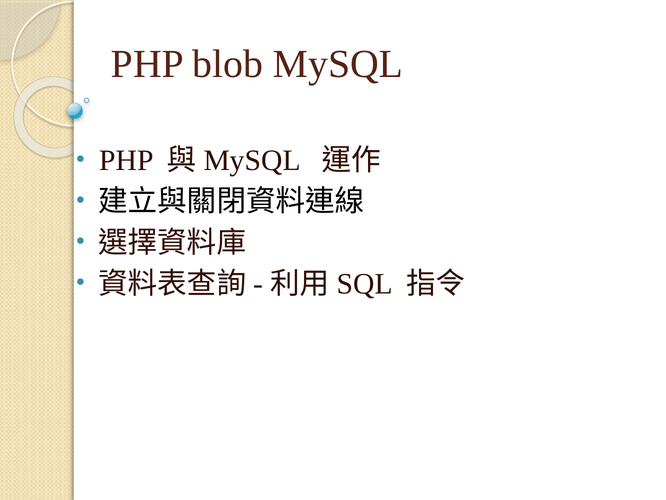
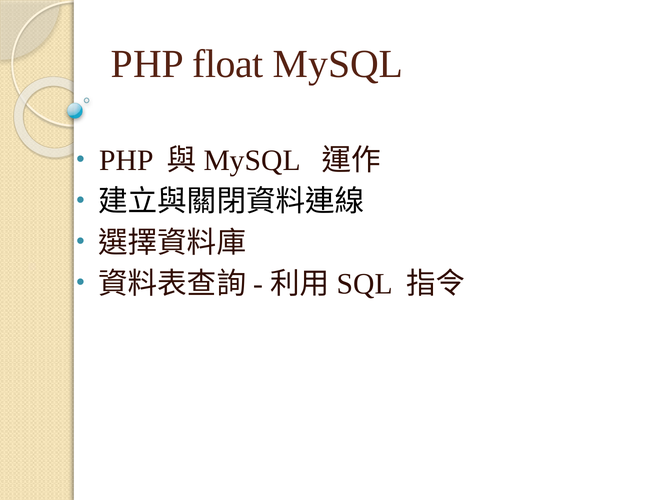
blob: blob -> float
